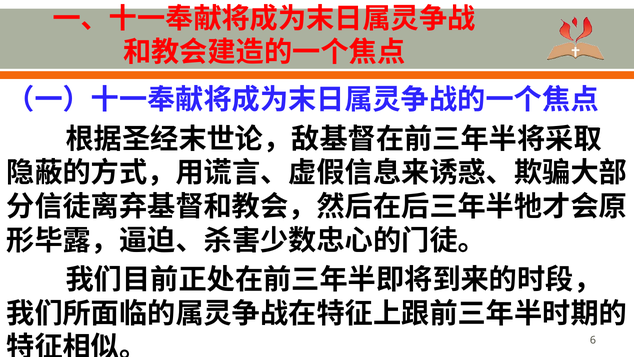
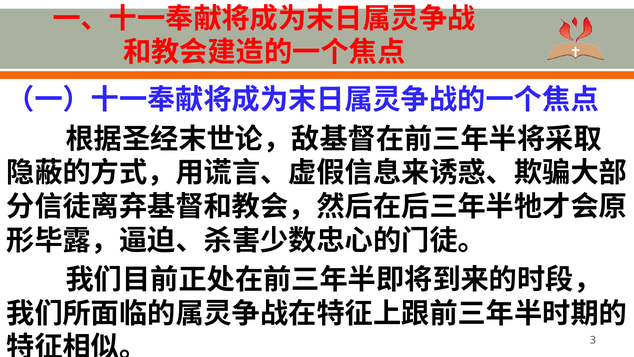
6: 6 -> 3
